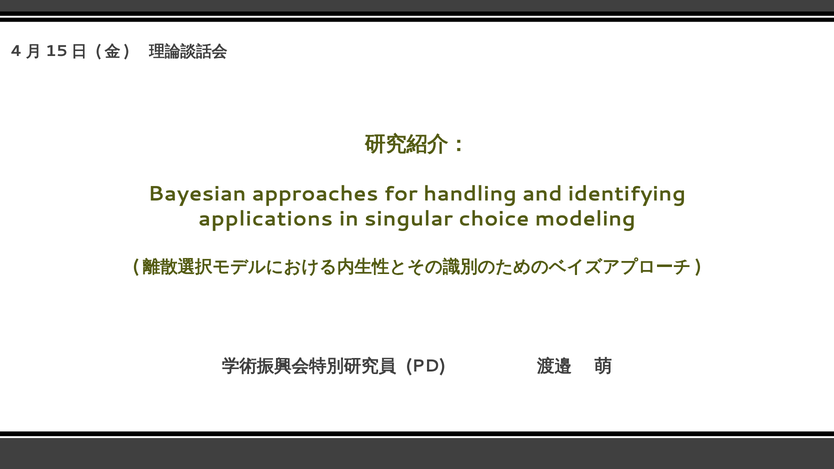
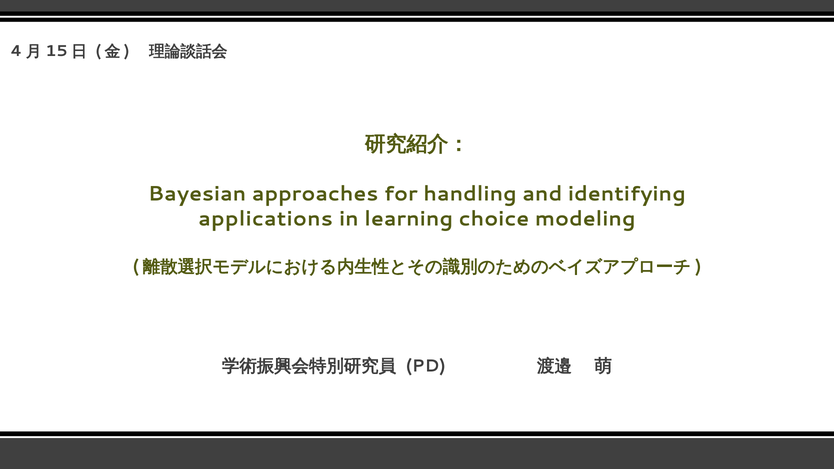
singular: singular -> learning
